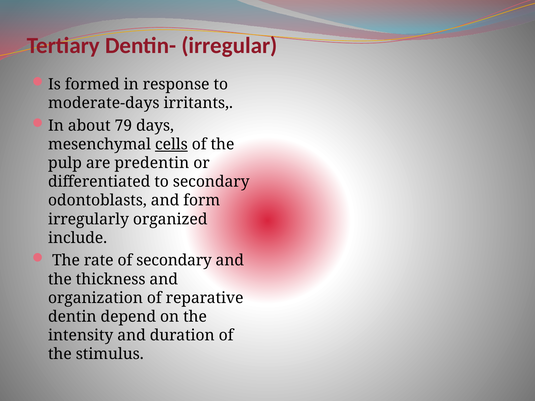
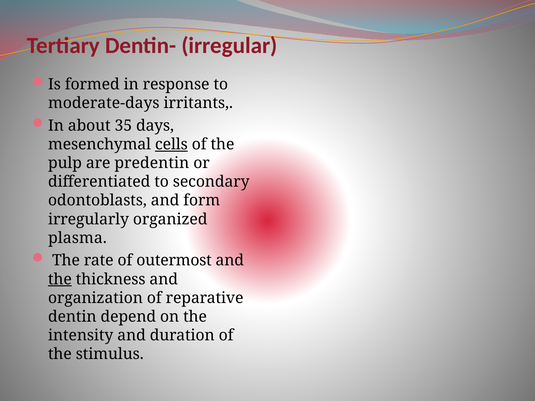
79: 79 -> 35
include: include -> plasma
of secondary: secondary -> outermost
the at (60, 279) underline: none -> present
